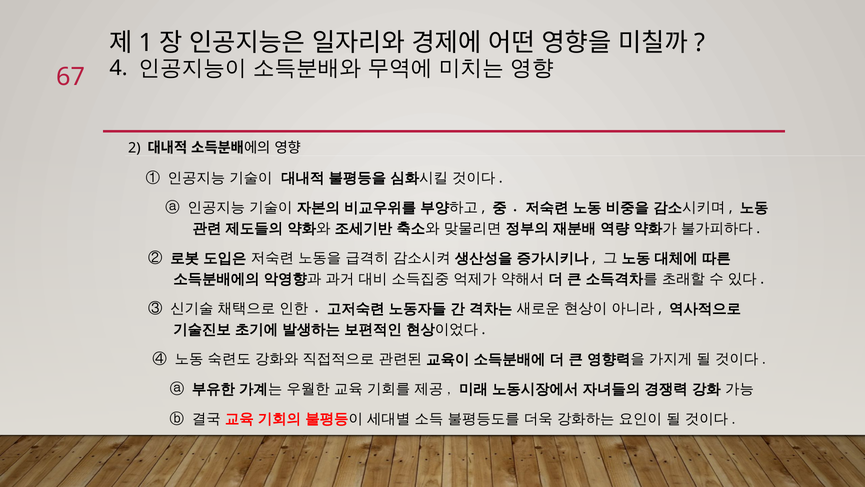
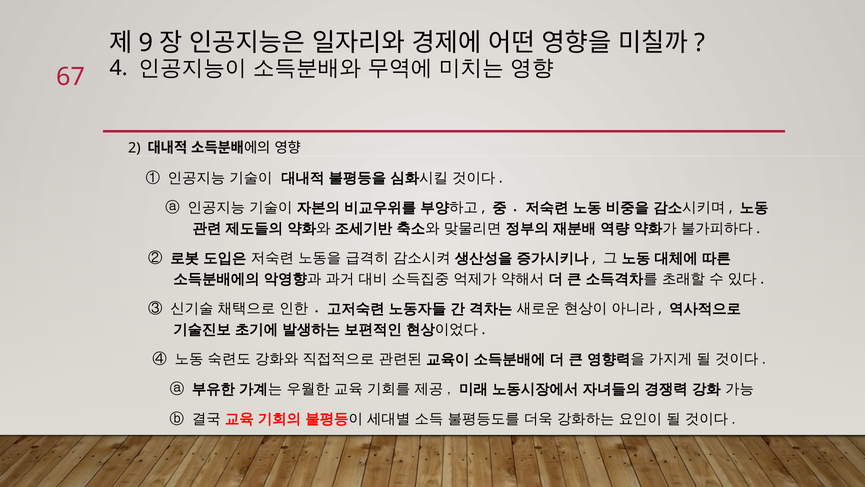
1: 1 -> 9
